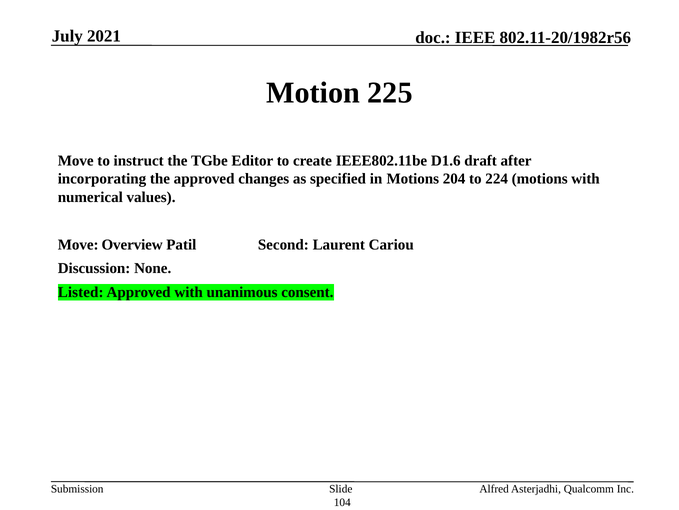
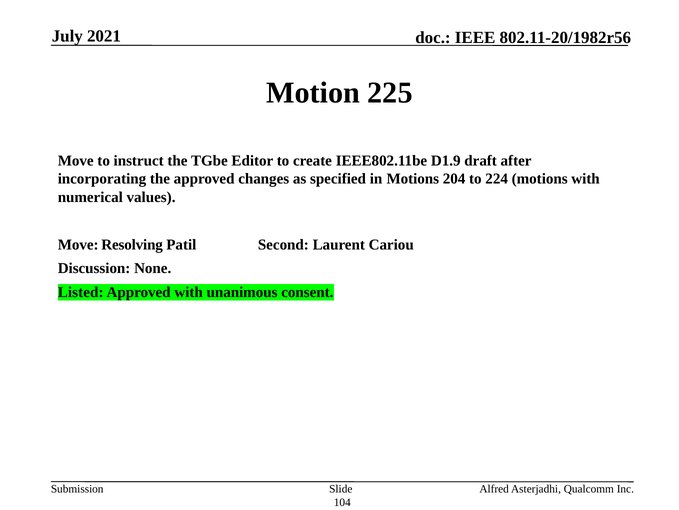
D1.6: D1.6 -> D1.9
Overview: Overview -> Resolving
